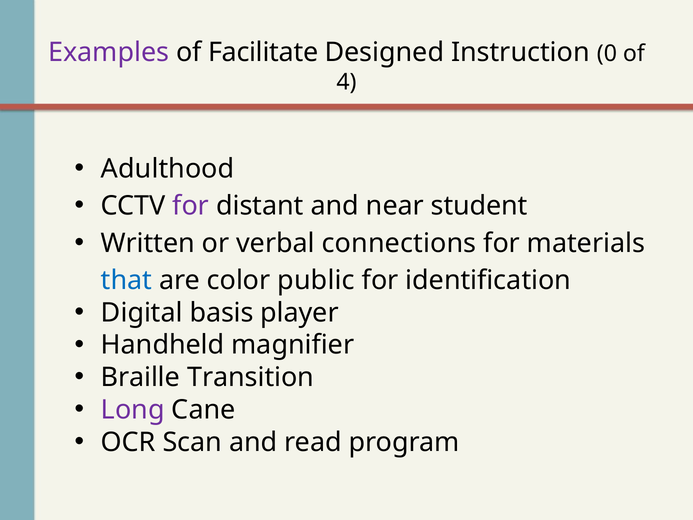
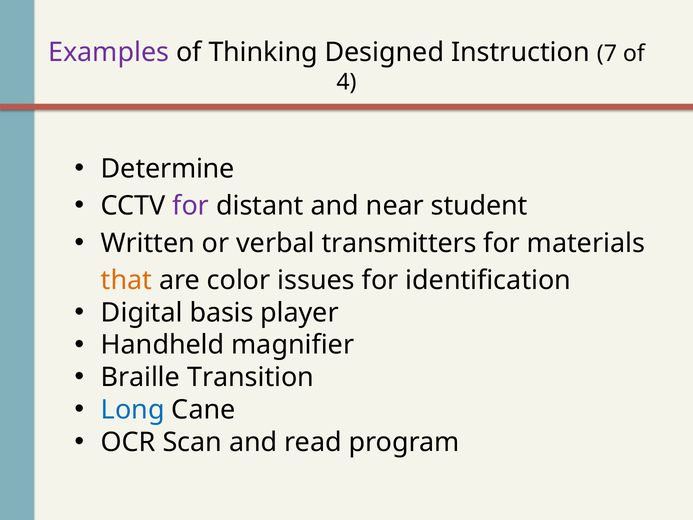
Facilitate: Facilitate -> Thinking
0: 0 -> 7
Adulthood: Adulthood -> Determine
connections: connections -> transmitters
that colour: blue -> orange
public: public -> issues
Long colour: purple -> blue
